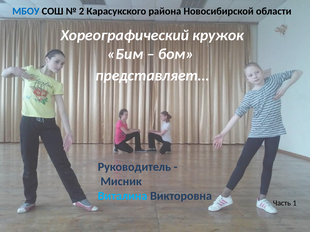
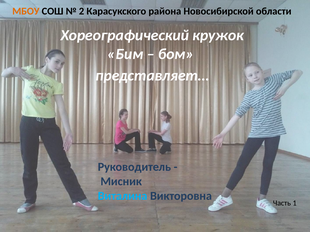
МБОУ colour: blue -> orange
